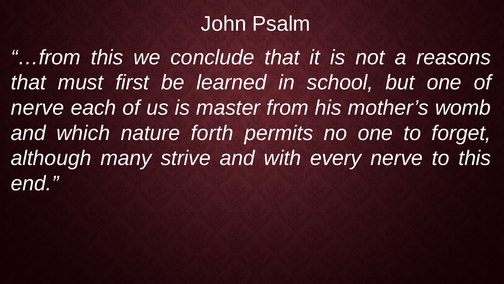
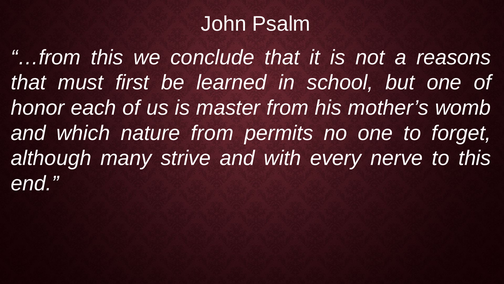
nerve at (38, 108): nerve -> honor
nature forth: forth -> from
